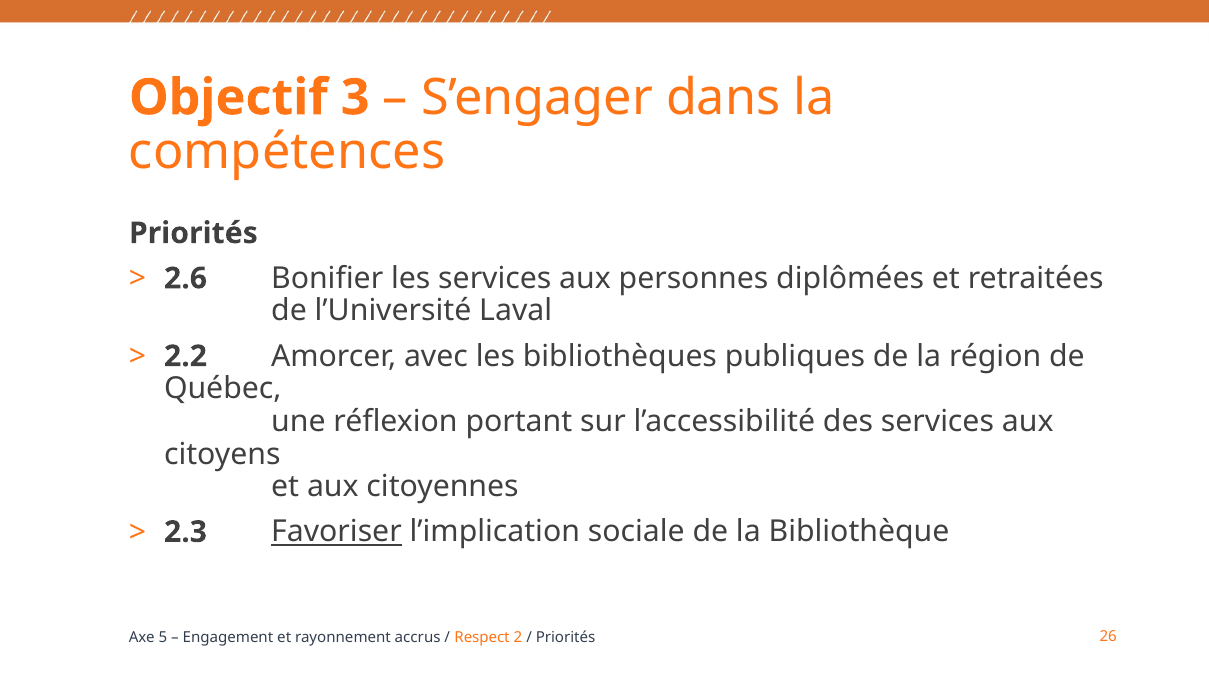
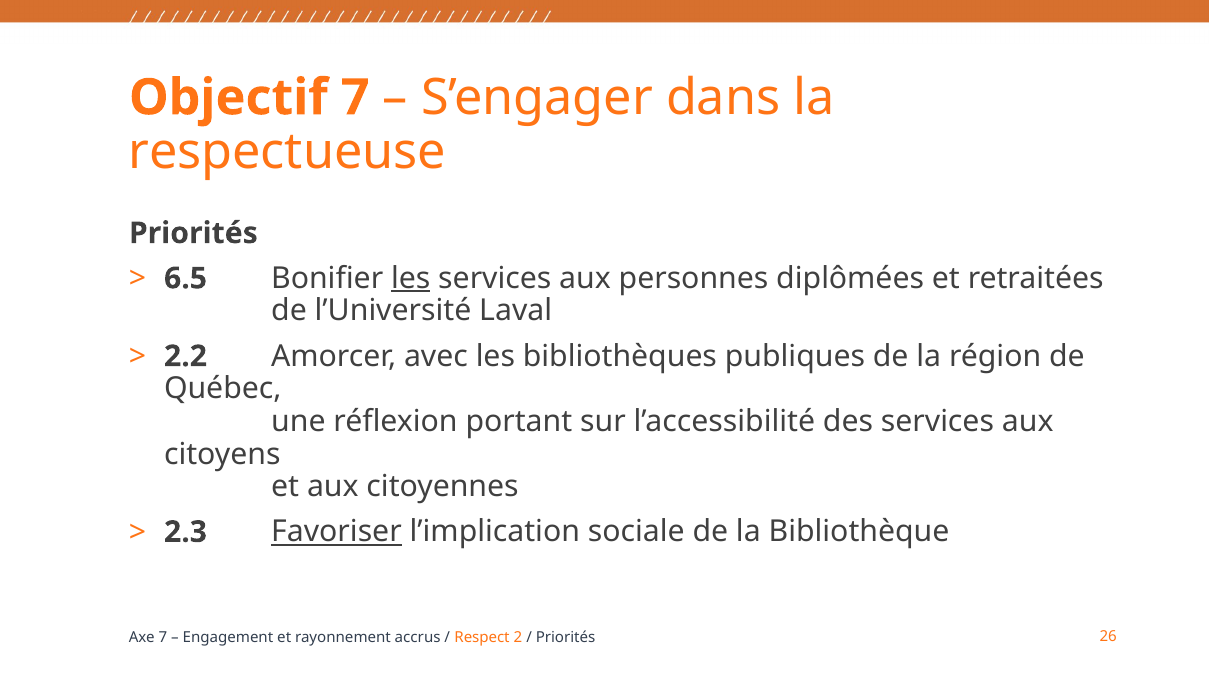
Objectif 3: 3 -> 7
compétences: compétences -> respectueuse
2.6: 2.6 -> 6.5
les at (411, 278) underline: none -> present
Axe 5: 5 -> 7
